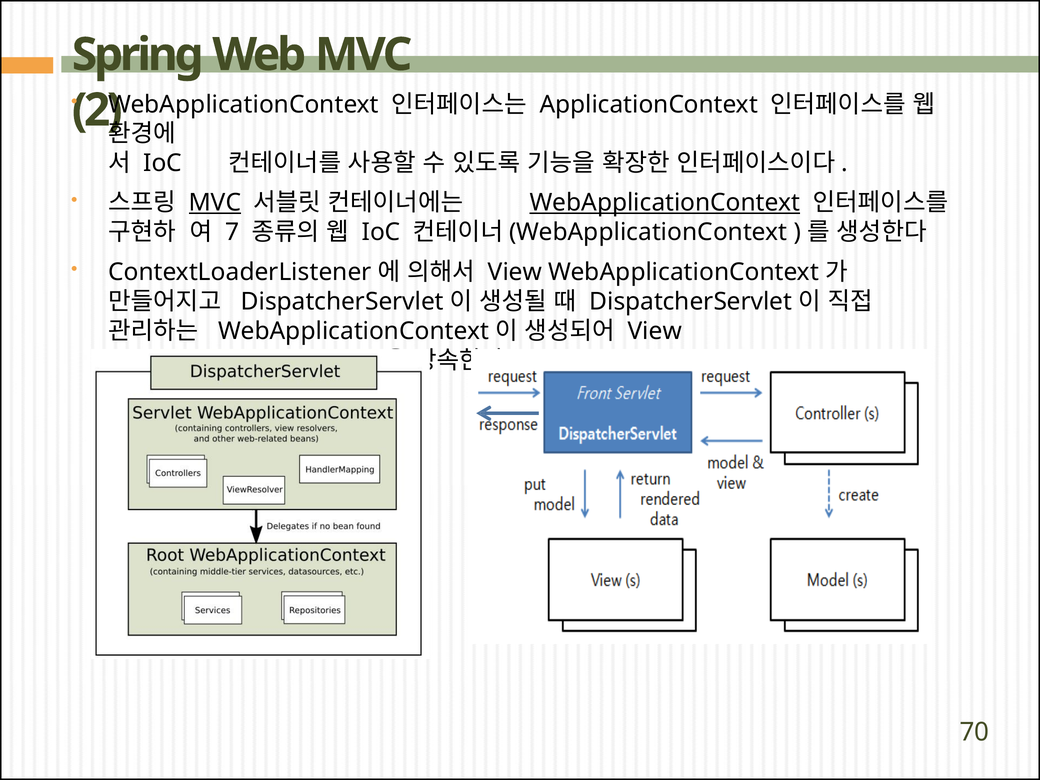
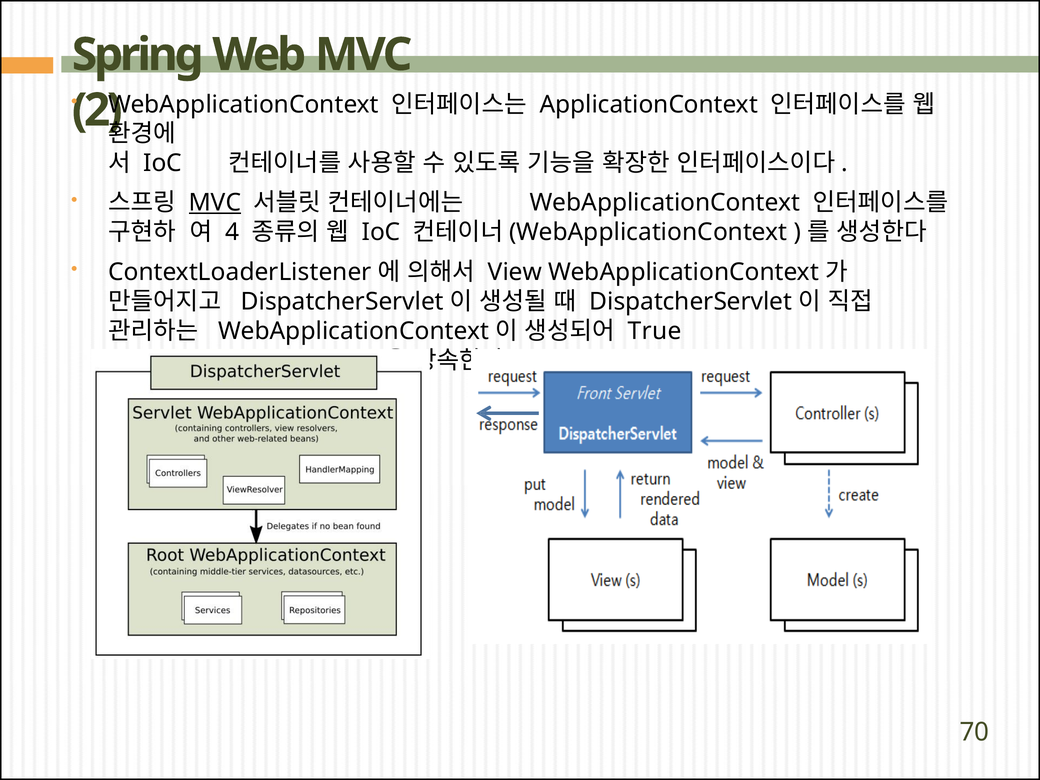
WebApplicationContext at (665, 203) underline: present -> none
7: 7 -> 4
View at (655, 331): View -> True
